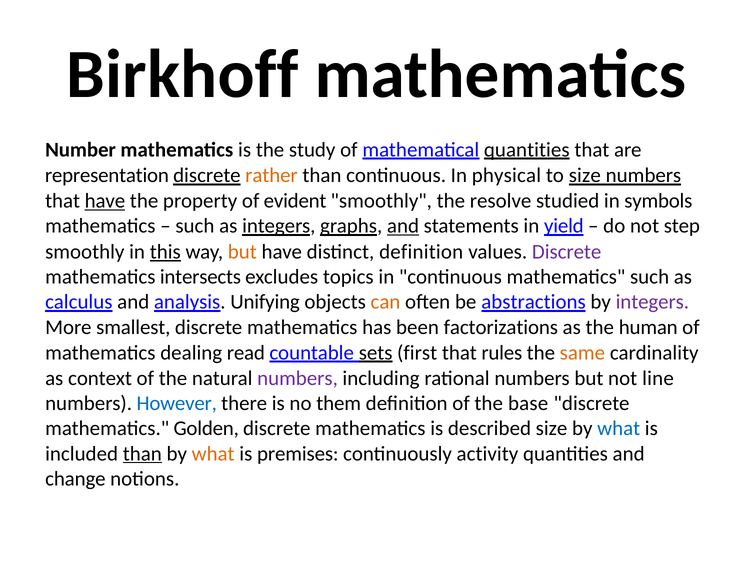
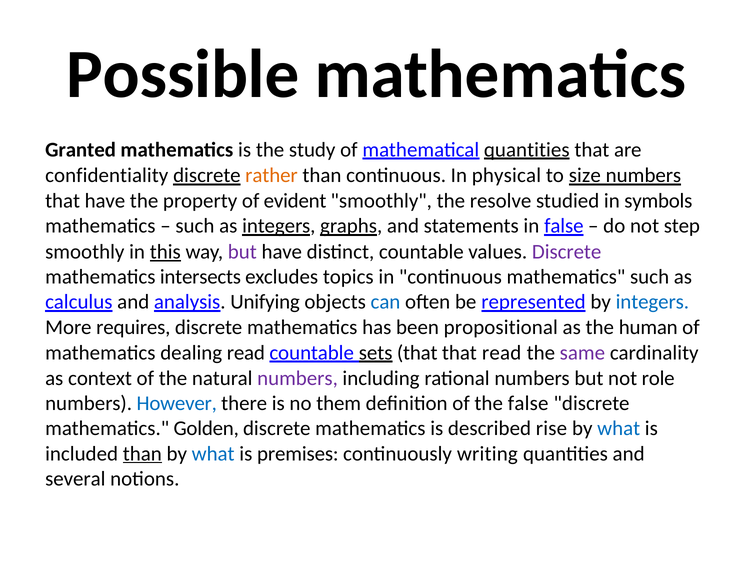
Birkhoff: Birkhoff -> Possible
Number: Number -> Granted
representation: representation -> confidentiality
have at (105, 201) underline: present -> none
and at (403, 226) underline: present -> none
in yield: yield -> false
but at (242, 252) colour: orange -> purple
distinct definition: definition -> countable
can colour: orange -> blue
abstractions: abstractions -> represented
integers at (652, 302) colour: purple -> blue
smallest: smallest -> requires
factorizations: factorizations -> propositional
sets first: first -> that
that rules: rules -> read
same colour: orange -> purple
line: line -> role
the base: base -> false
described size: size -> rise
what at (213, 453) colour: orange -> blue
activity: activity -> writing
change: change -> several
